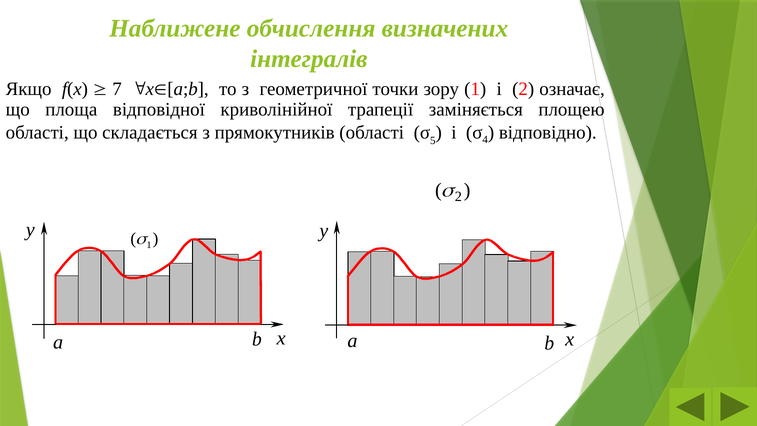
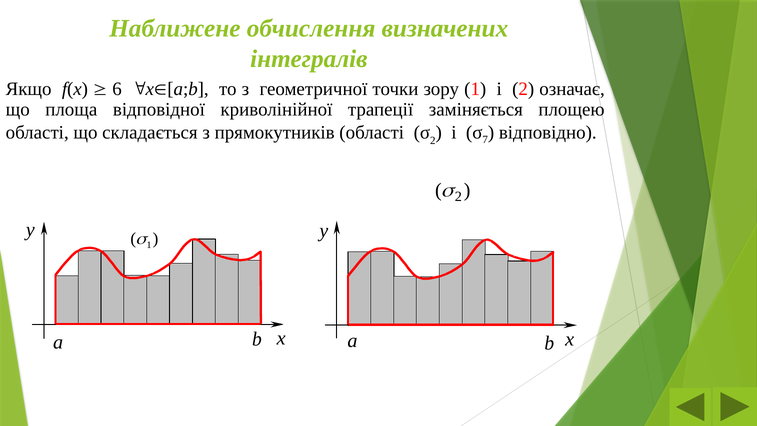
7: 7 -> 6
5 at (433, 141): 5 -> 2
4: 4 -> 7
